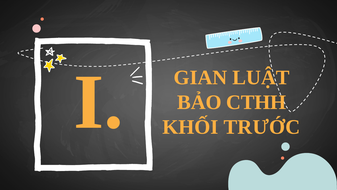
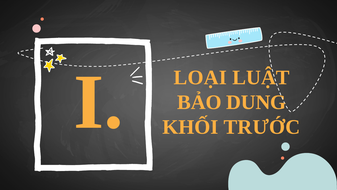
GIAN: GIAN -> LOẠI
CTHH: CTHH -> DUNG
